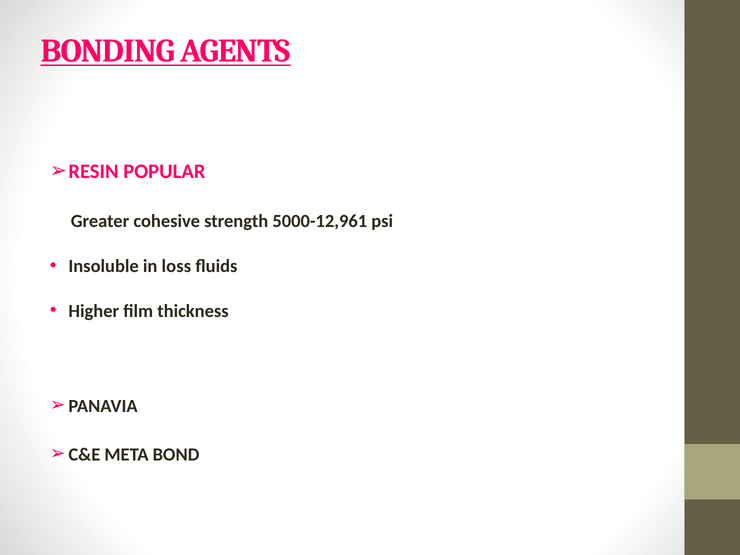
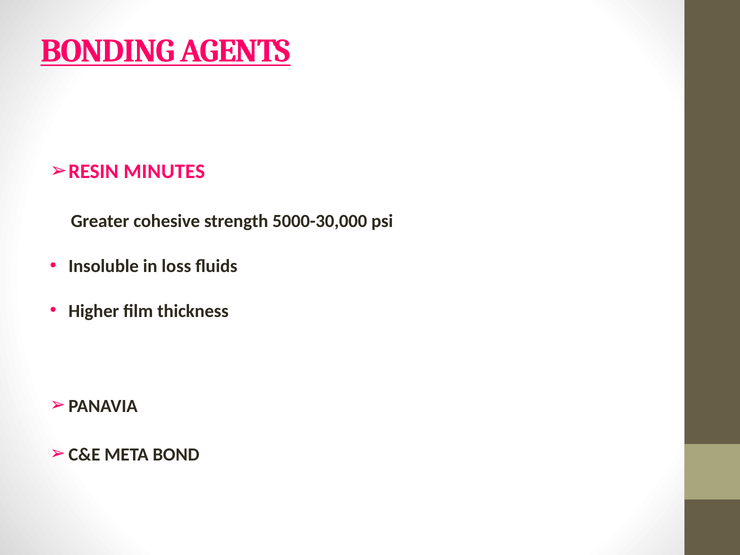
POPULAR: POPULAR -> MINUTES
5000-12,961: 5000-12,961 -> 5000-30,000
